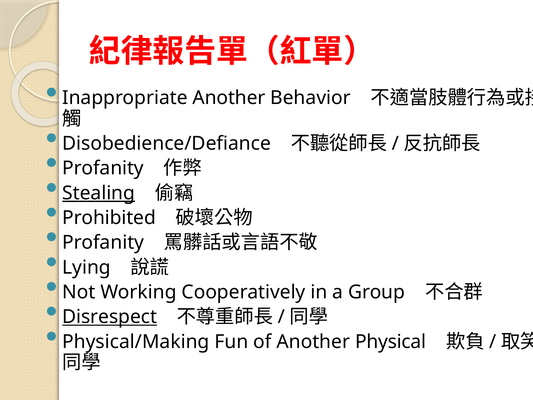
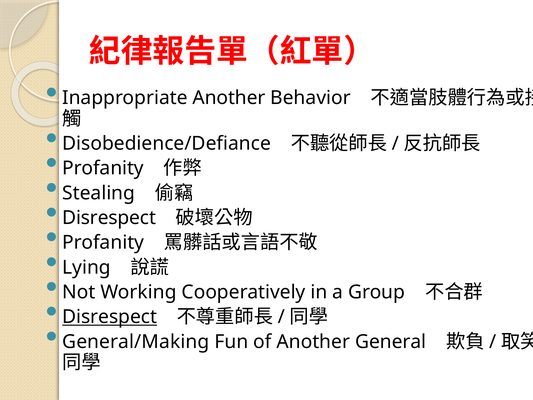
Stealing underline: present -> none
Prohibited at (109, 218): Prohibited -> Disrespect
Physical/Making: Physical/Making -> General/Making
Physical: Physical -> General
